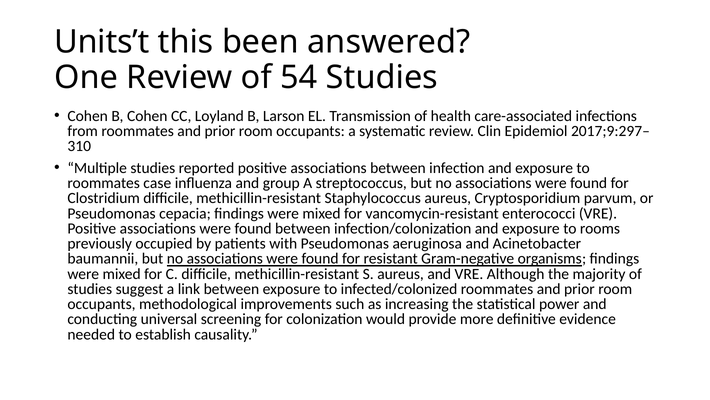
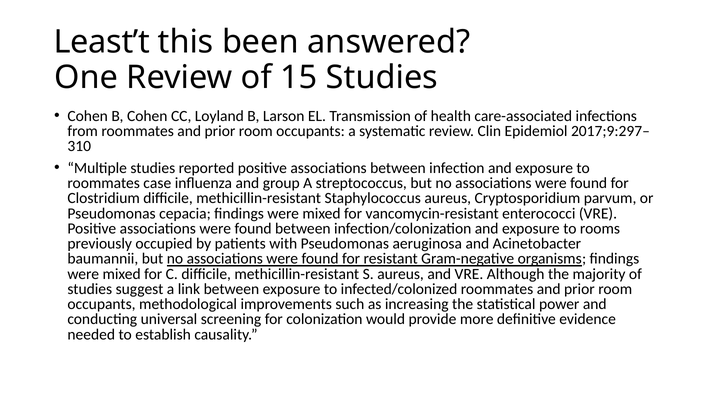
Units’t: Units’t -> Least’t
54: 54 -> 15
